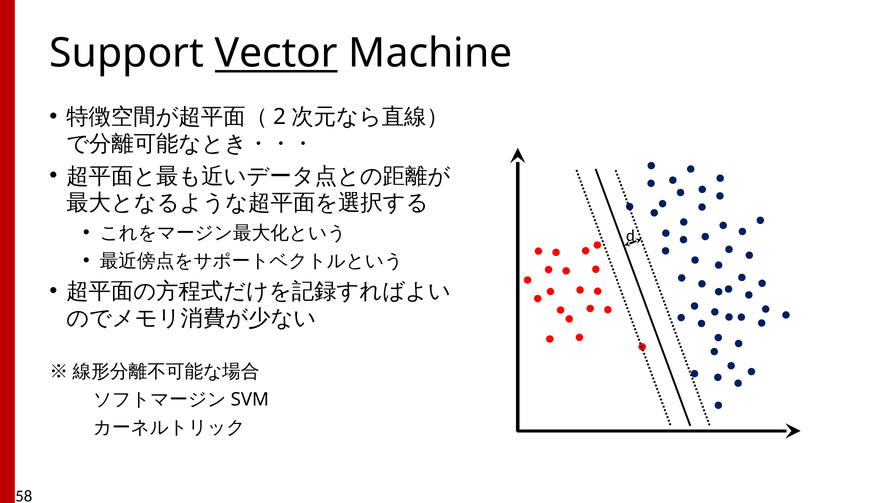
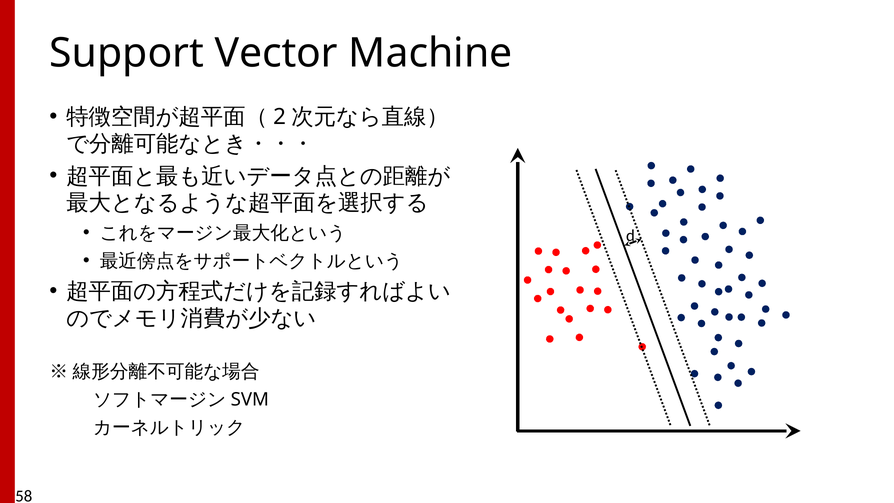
Vector underline: present -> none
